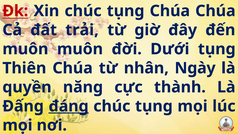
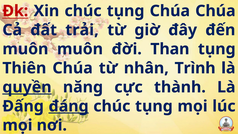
Dưới: Dưới -> Than
Ngày: Ngày -> Trình
quyền underline: none -> present
